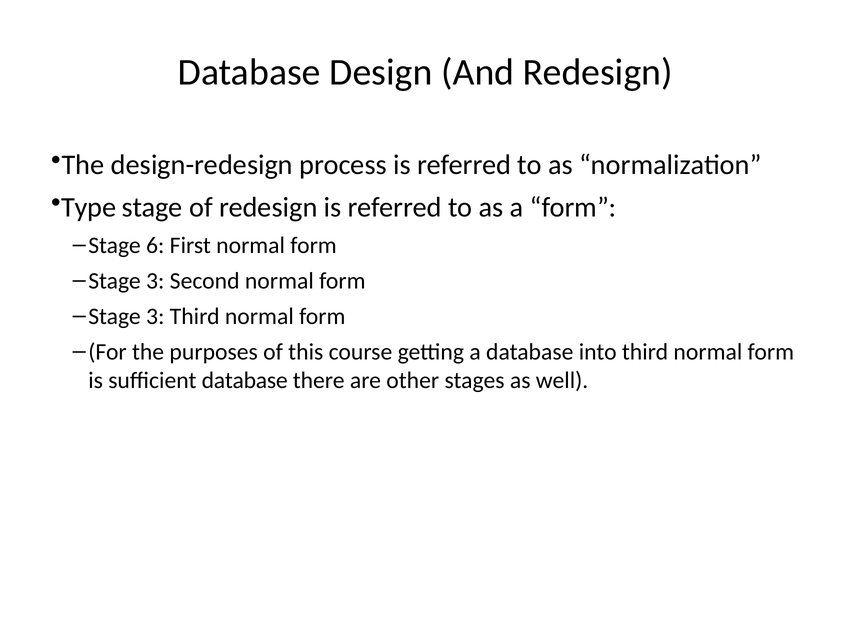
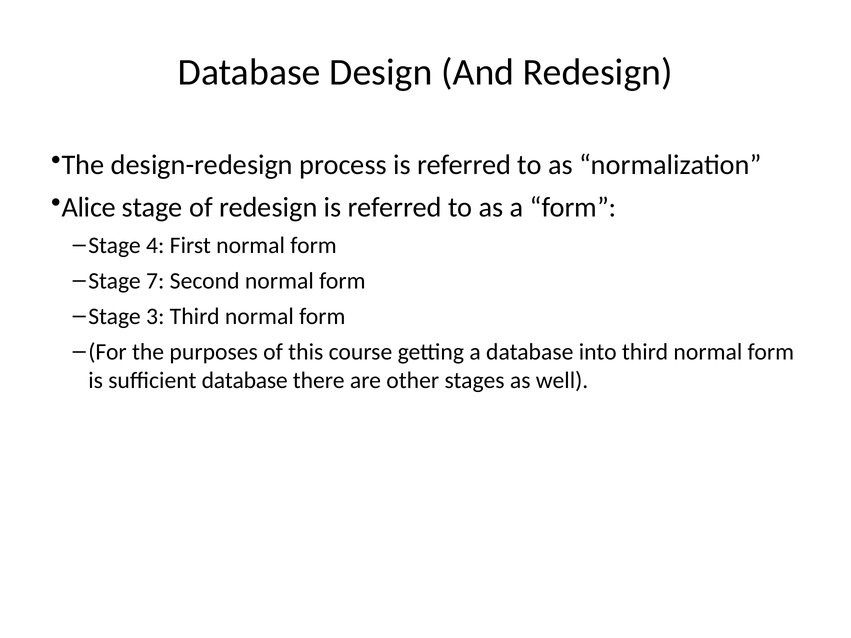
Type: Type -> Alice
6: 6 -> 4
3 at (155, 281): 3 -> 7
